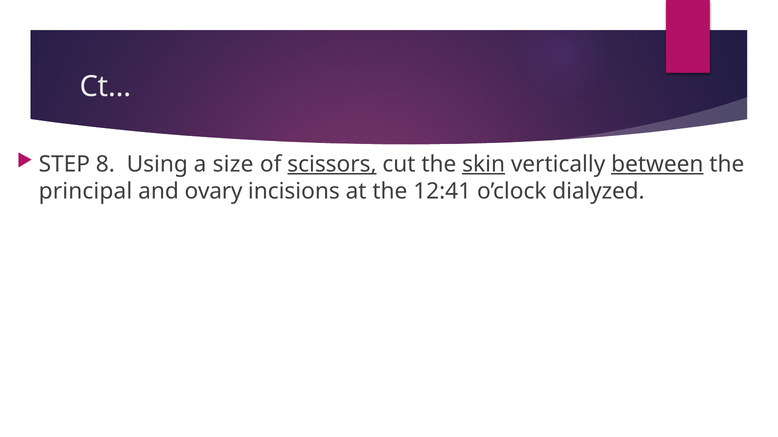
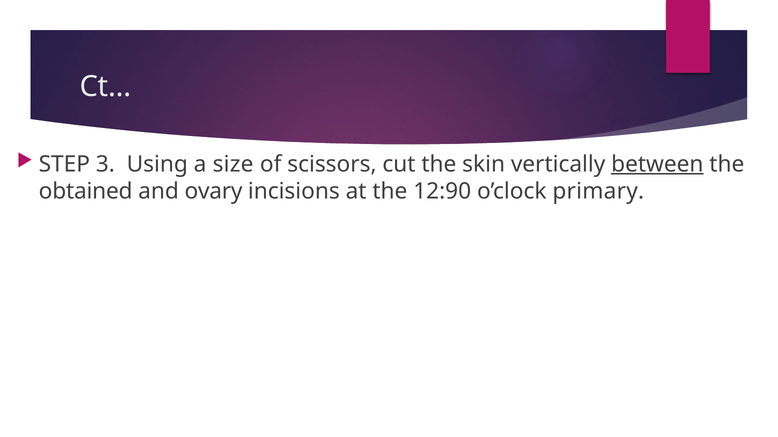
8: 8 -> 3
scissors underline: present -> none
skin underline: present -> none
principal: principal -> obtained
12:41: 12:41 -> 12:90
dialyzed: dialyzed -> primary
